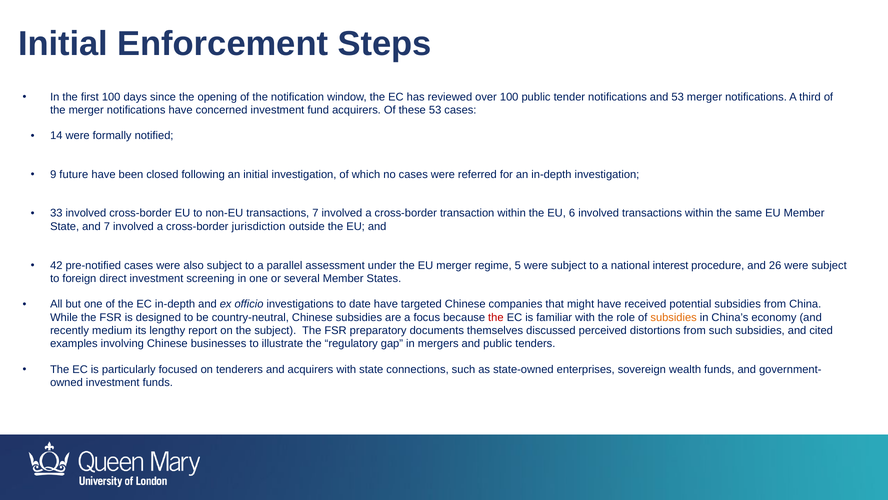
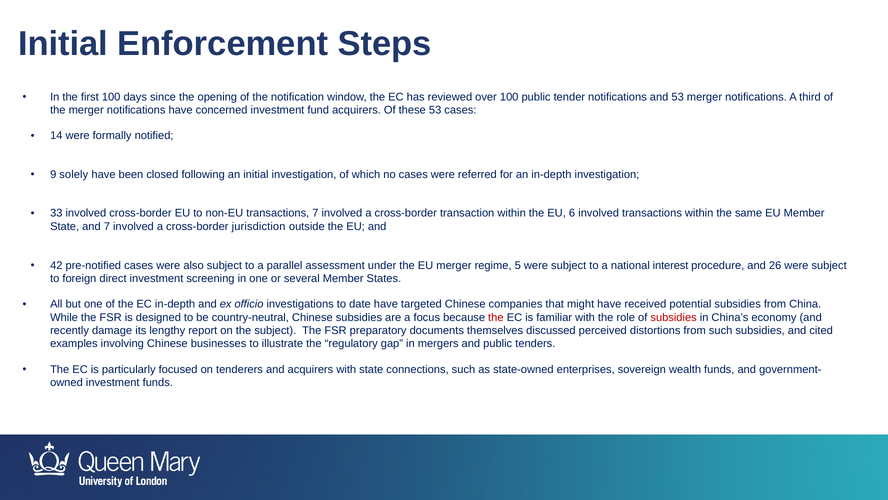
future: future -> solely
subsidies at (674, 317) colour: orange -> red
medium: medium -> damage
